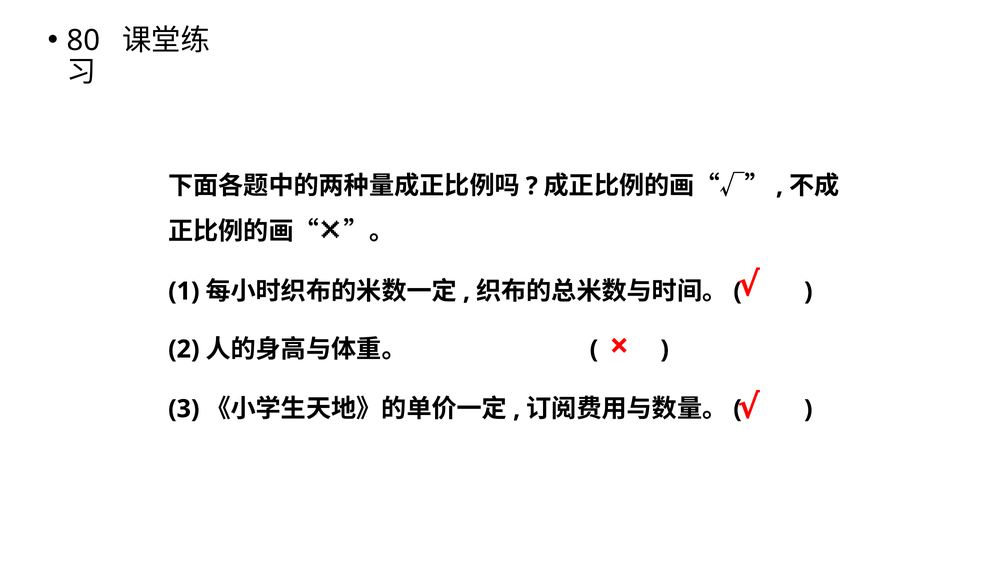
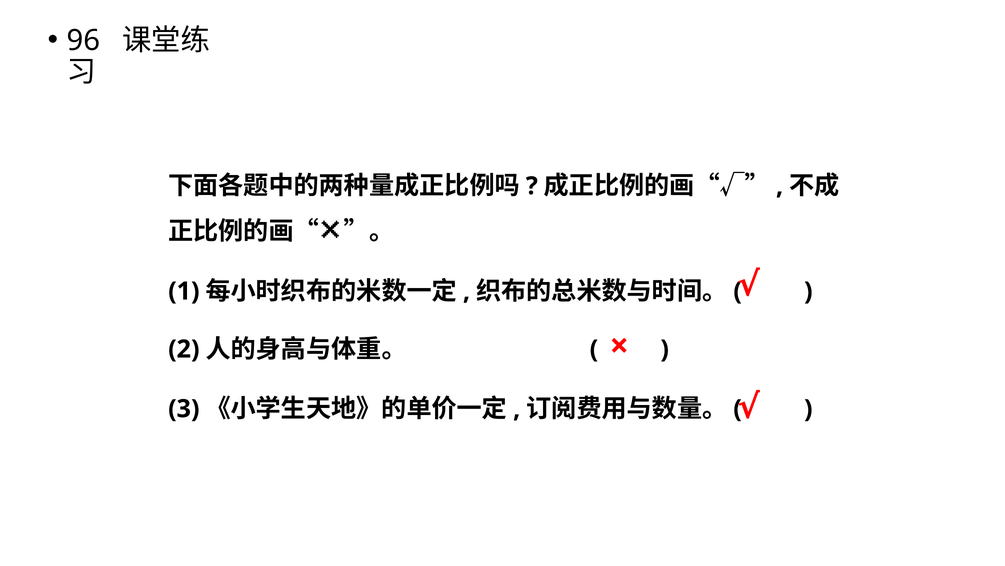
80: 80 -> 96
